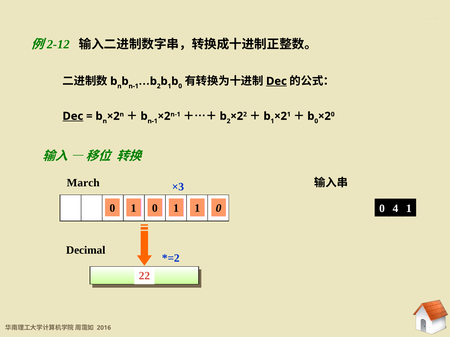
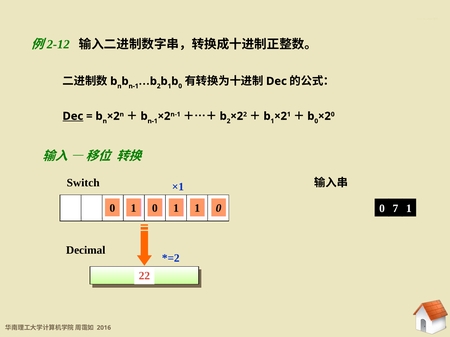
Dec at (276, 81) underline: present -> none
March: March -> Switch
×3: ×3 -> ×1
4: 4 -> 7
